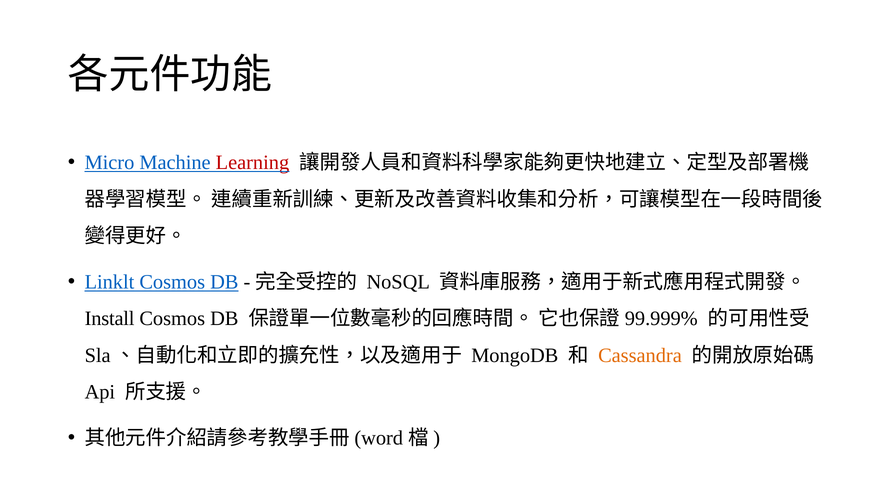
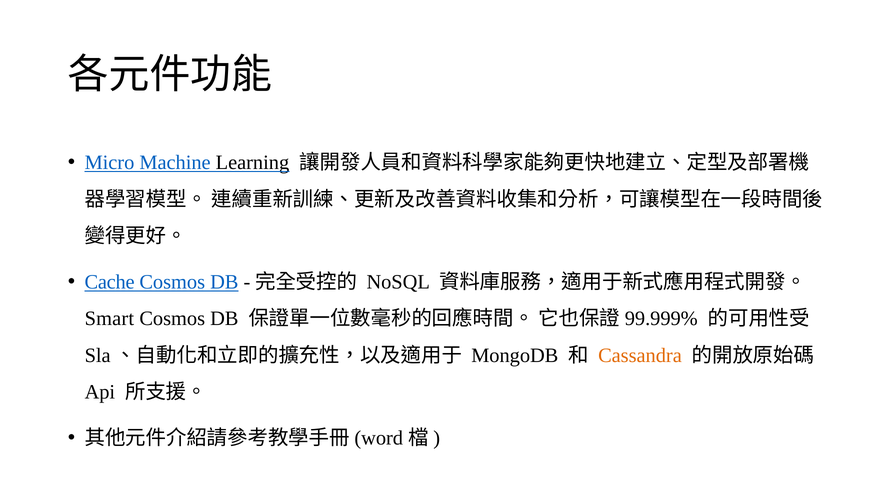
Learning colour: red -> black
Linklt: Linklt -> Cache
Install: Install -> Smart
